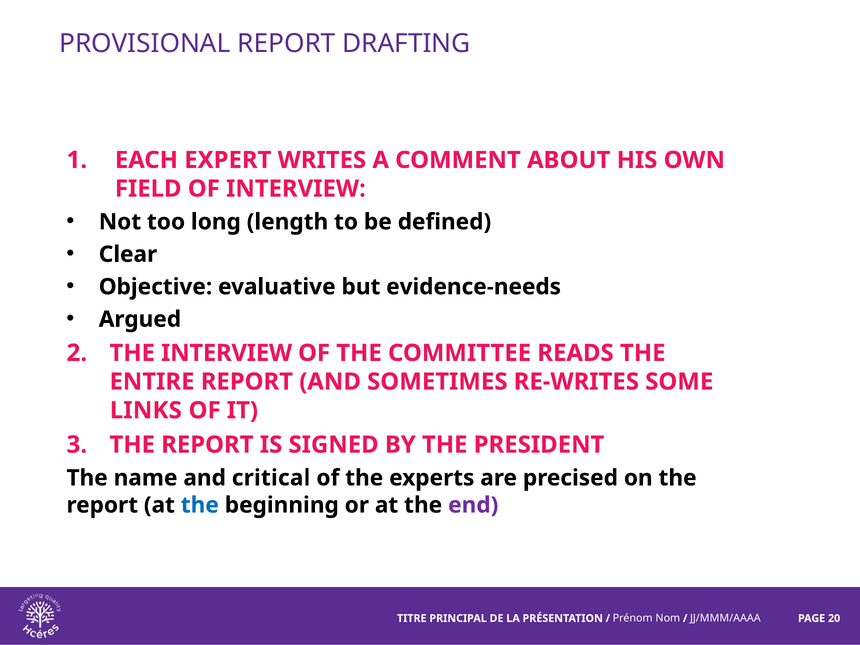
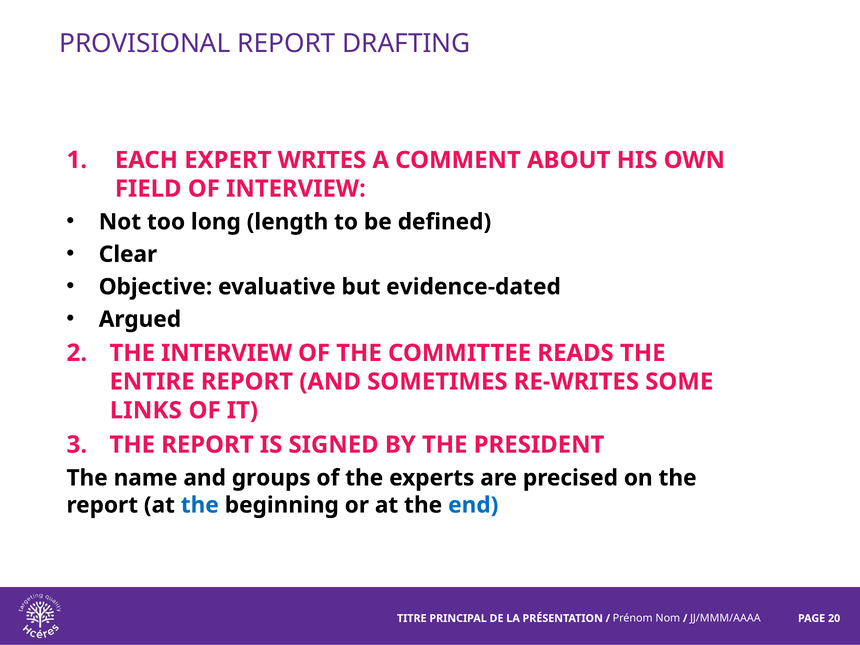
evidence-needs: evidence-needs -> evidence-dated
critical: critical -> groups
end colour: purple -> blue
